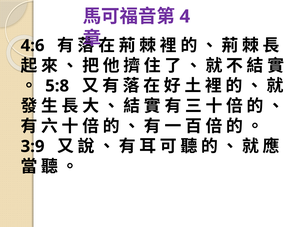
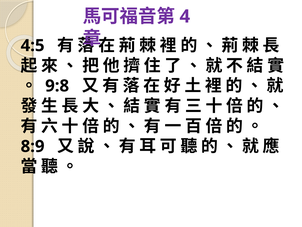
4:6: 4:6 -> 4:5
5:8: 5:8 -> 9:8
3:9: 3:9 -> 8:9
